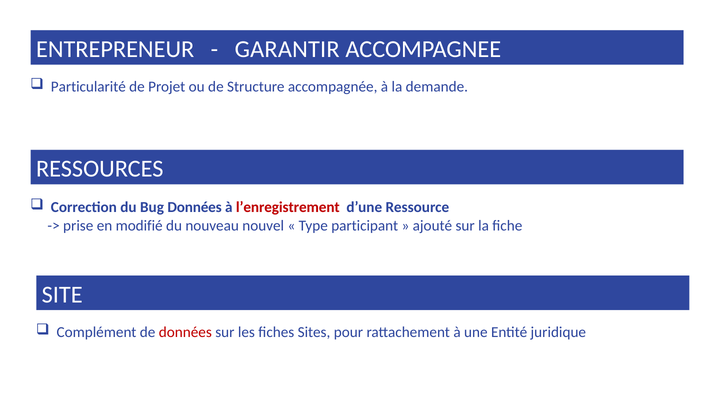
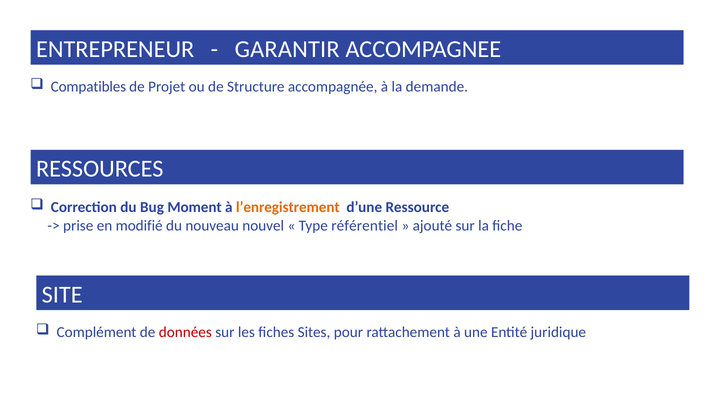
Particularité: Particularité -> Compatibles
Bug Données: Données -> Moment
l’enregistrement colour: red -> orange
participant: participant -> référentiel
